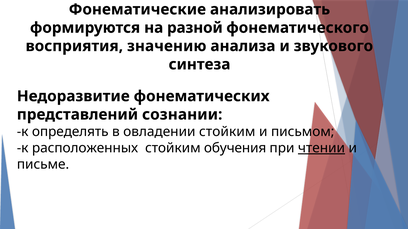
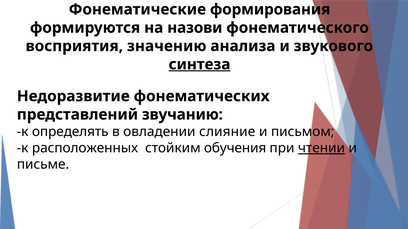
анализировать: анализировать -> формирования
разной: разной -> назови
синтеза underline: none -> present
сознании: сознании -> звучанию
овладении стойким: стойким -> слияние
